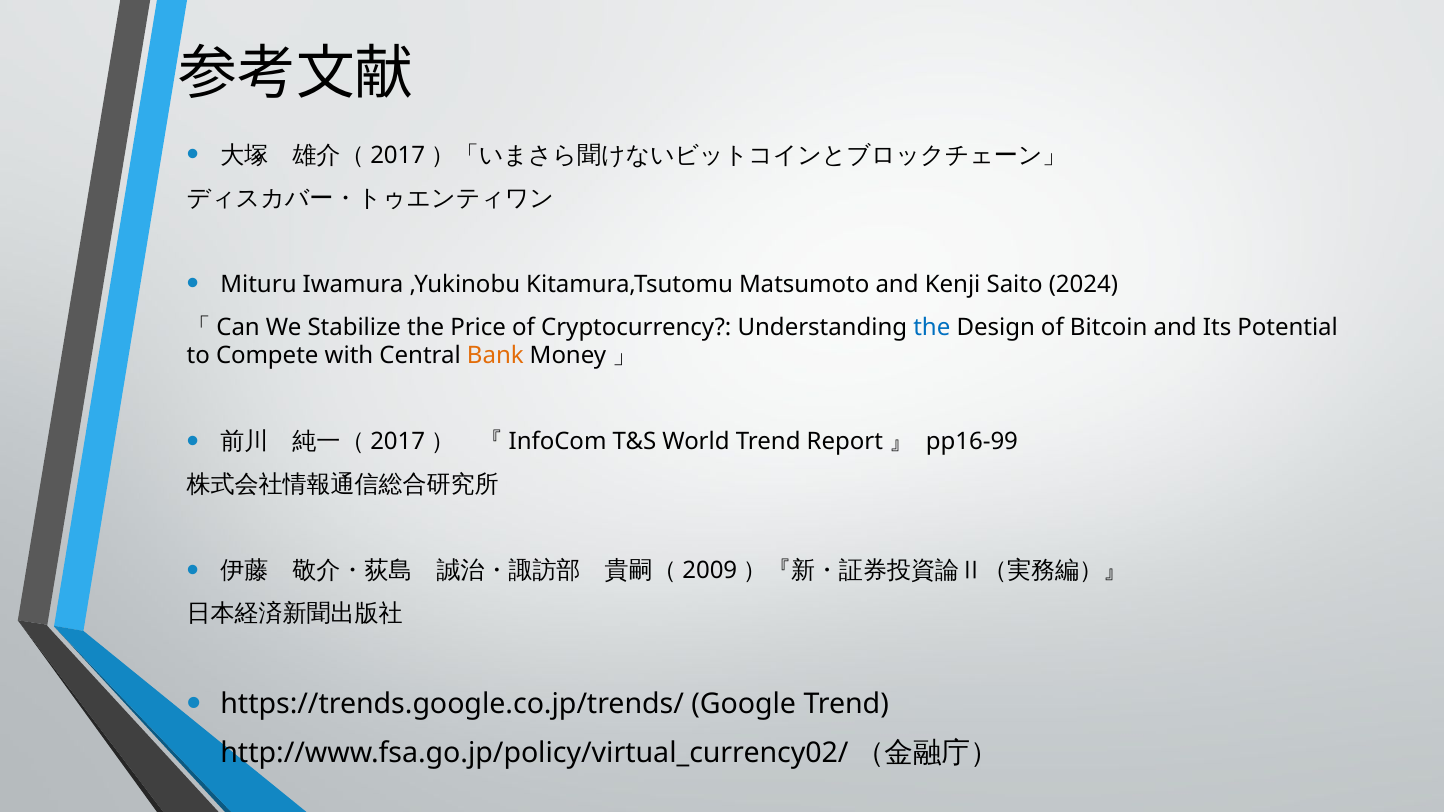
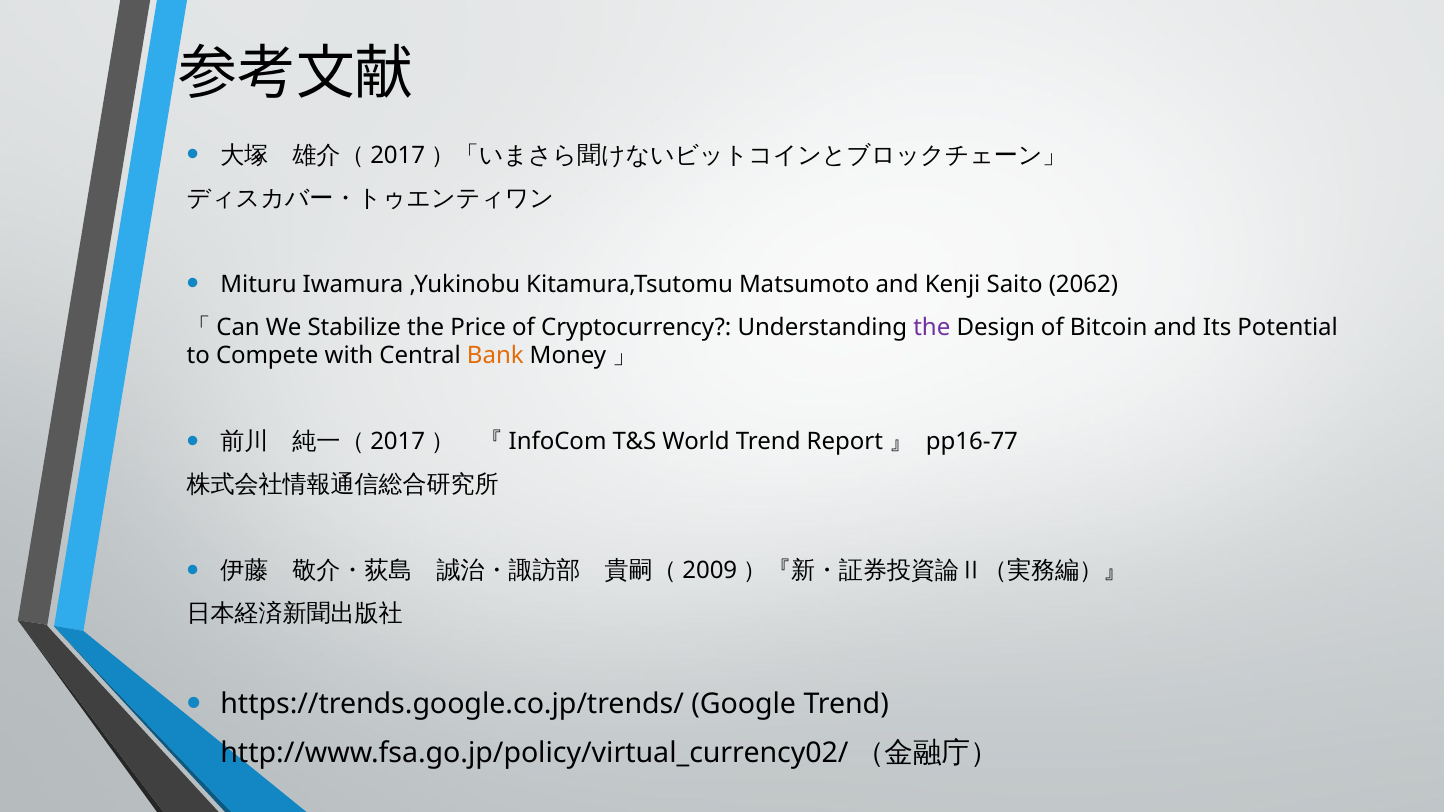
2024: 2024 -> 2062
the at (932, 327) colour: blue -> purple
pp16-99: pp16-99 -> pp16-77
